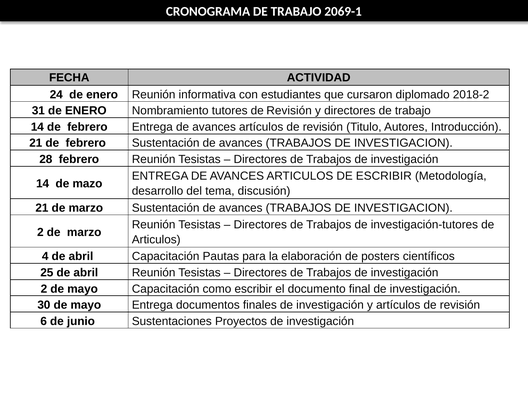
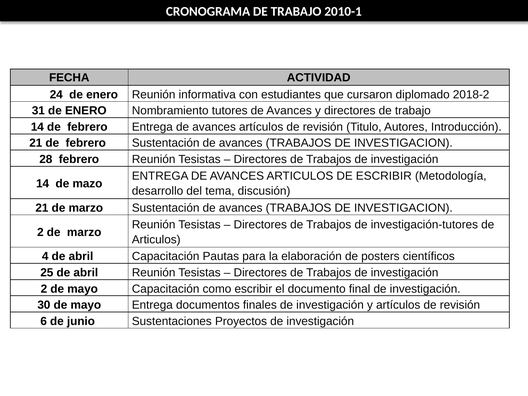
2069-1: 2069-1 -> 2010-1
tutores de Revisión: Revisión -> Avances
